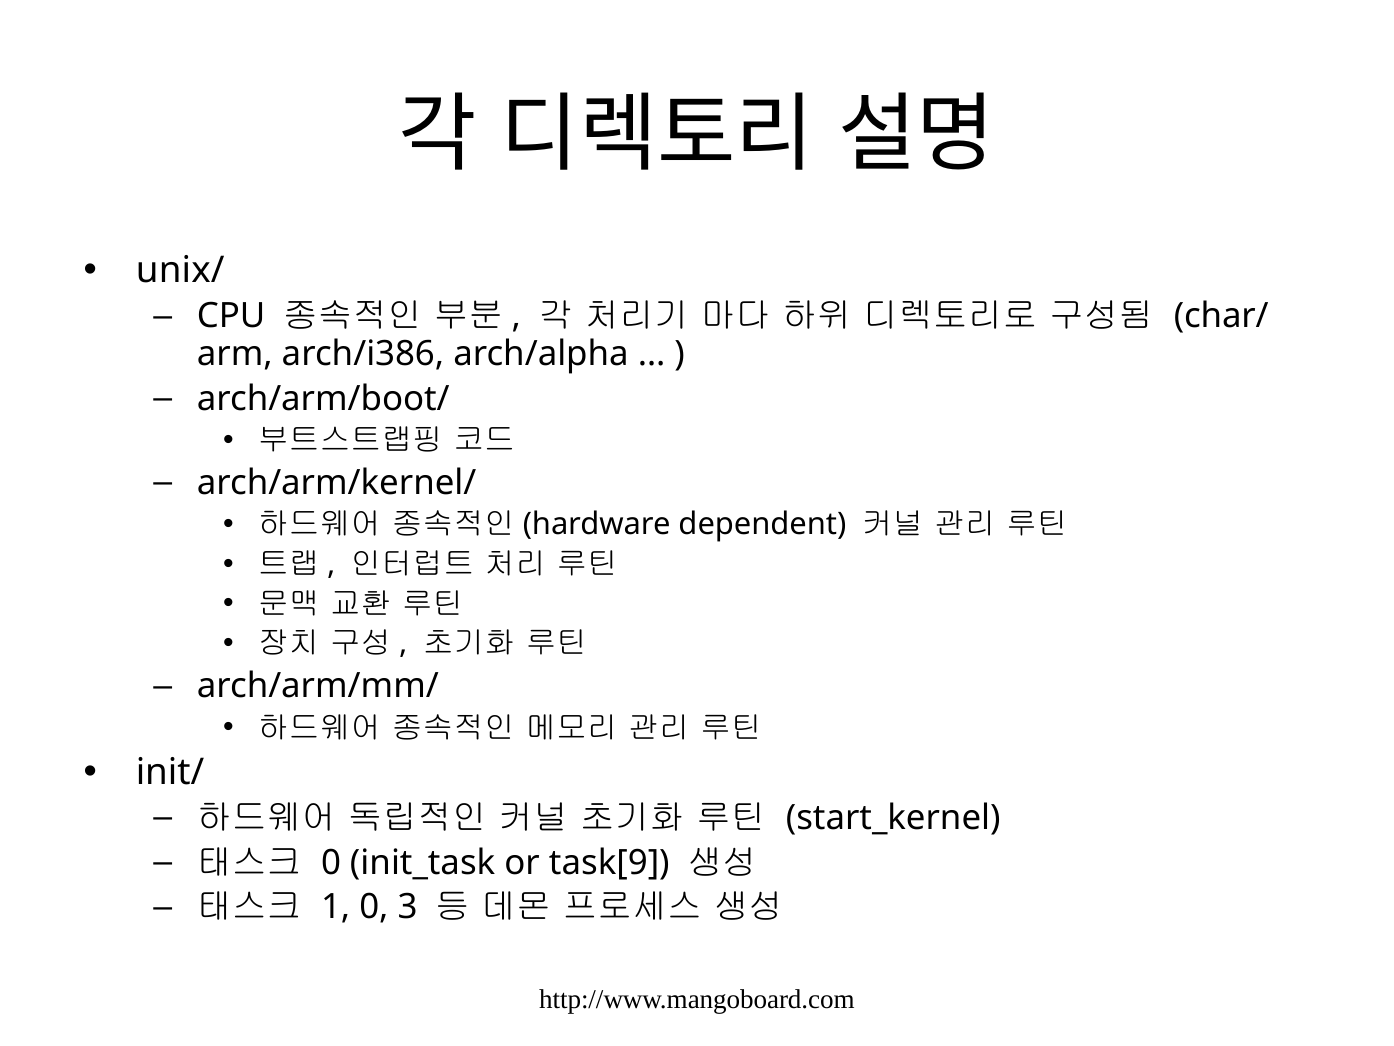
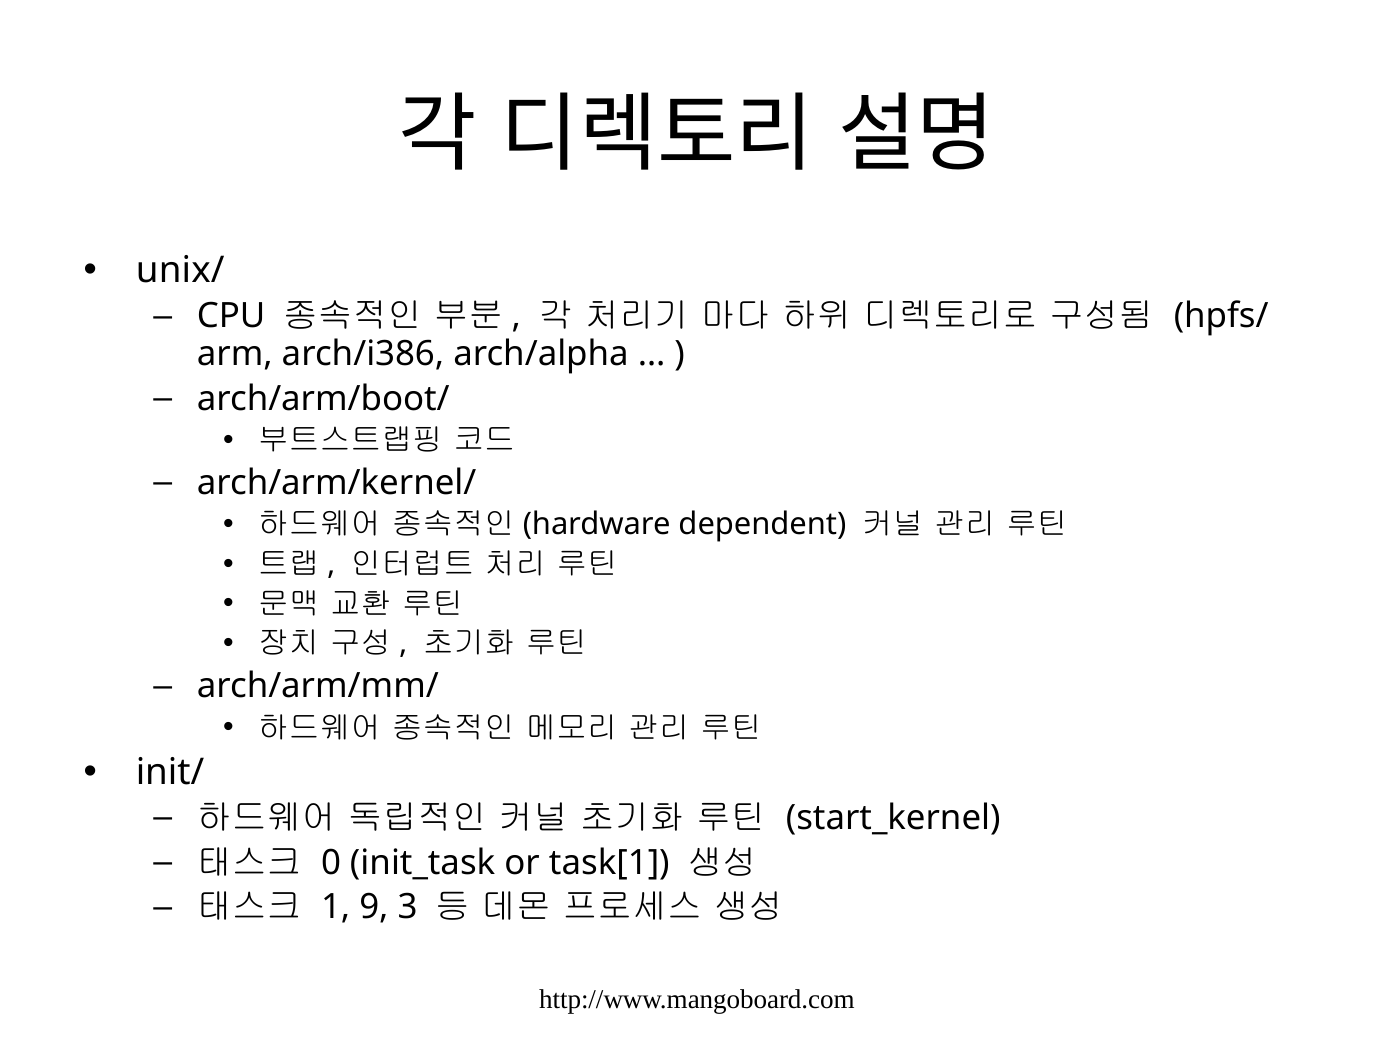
char/: char/ -> hpfs/
task[9: task[9 -> task[1
1 0: 0 -> 9
